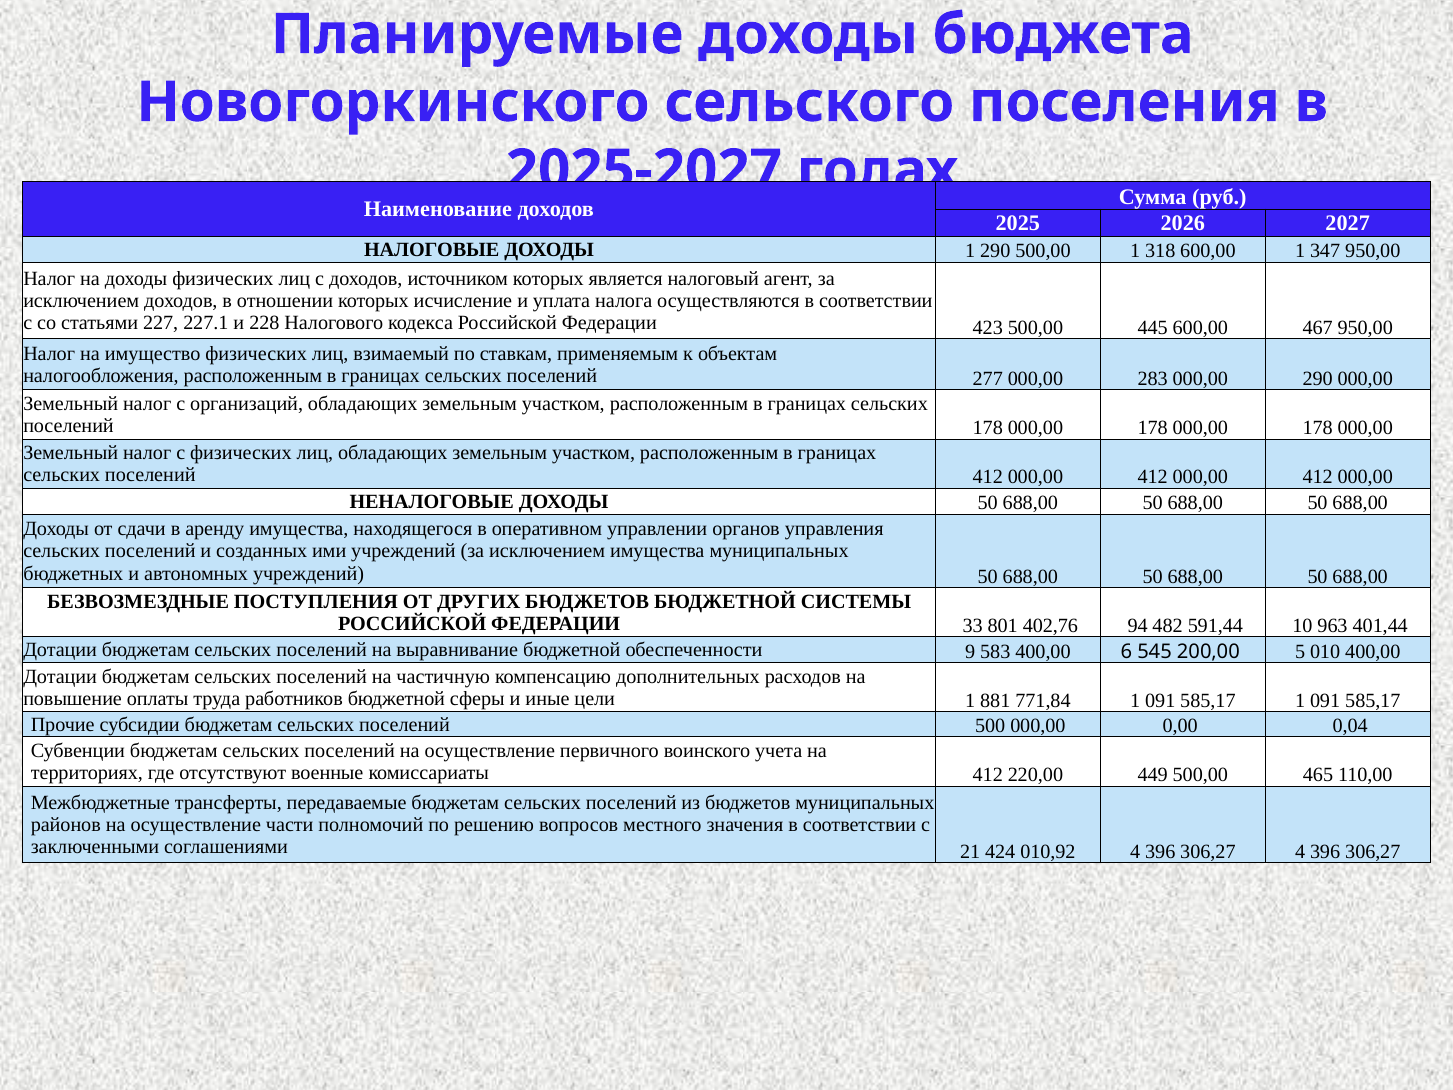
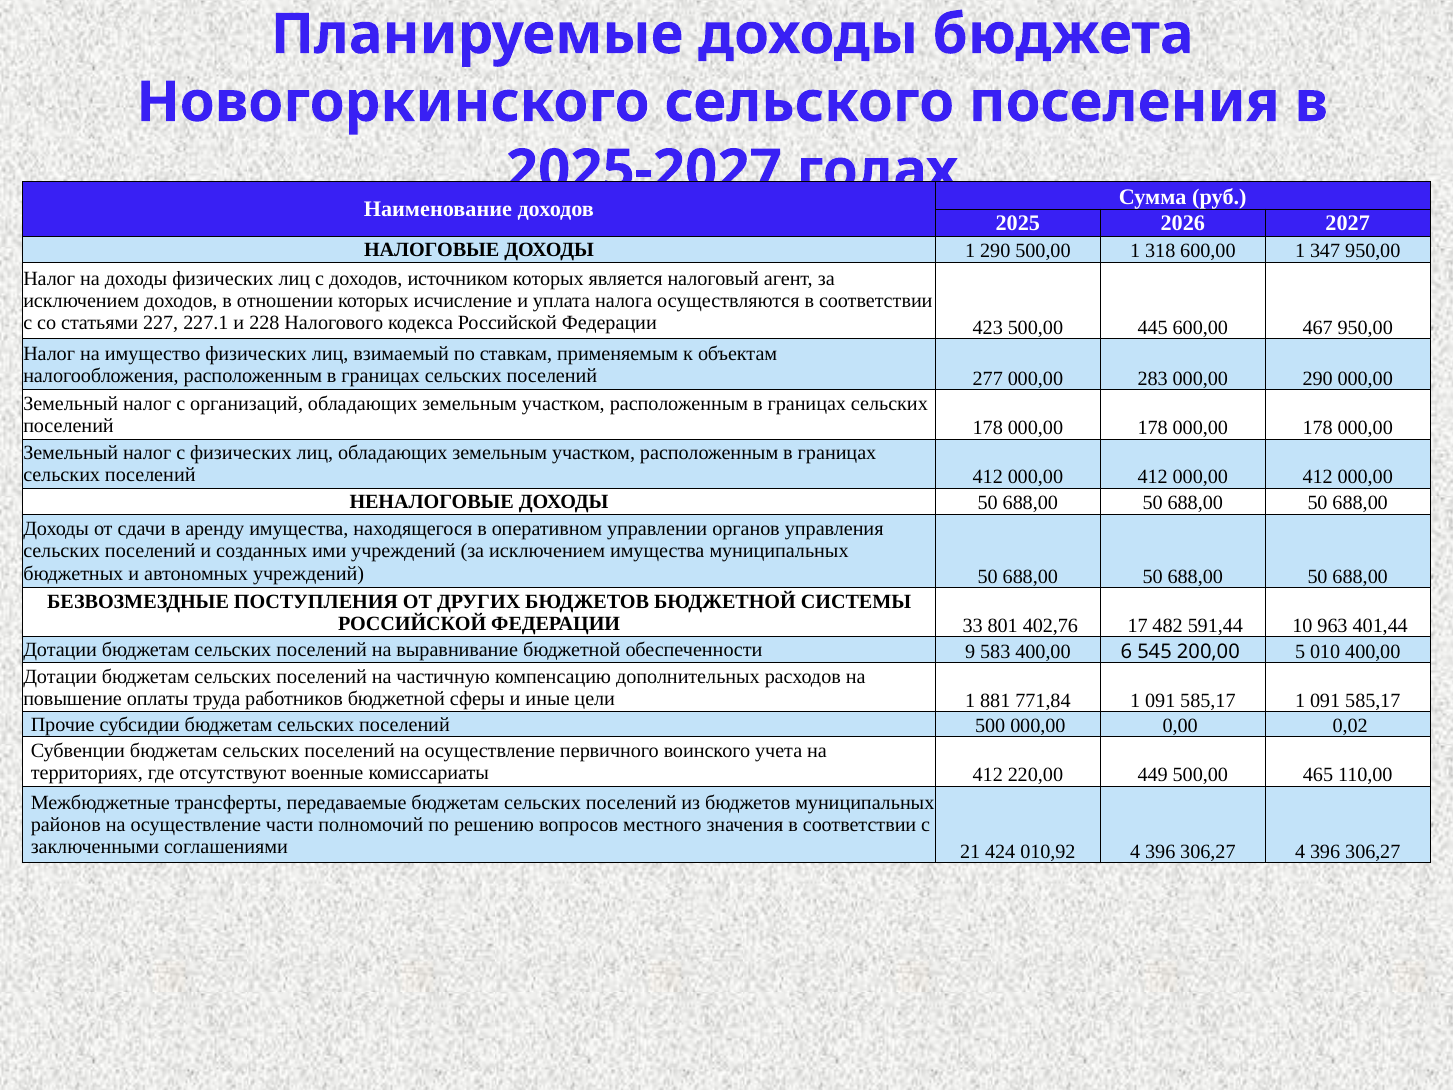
94: 94 -> 17
0,04: 0,04 -> 0,02
